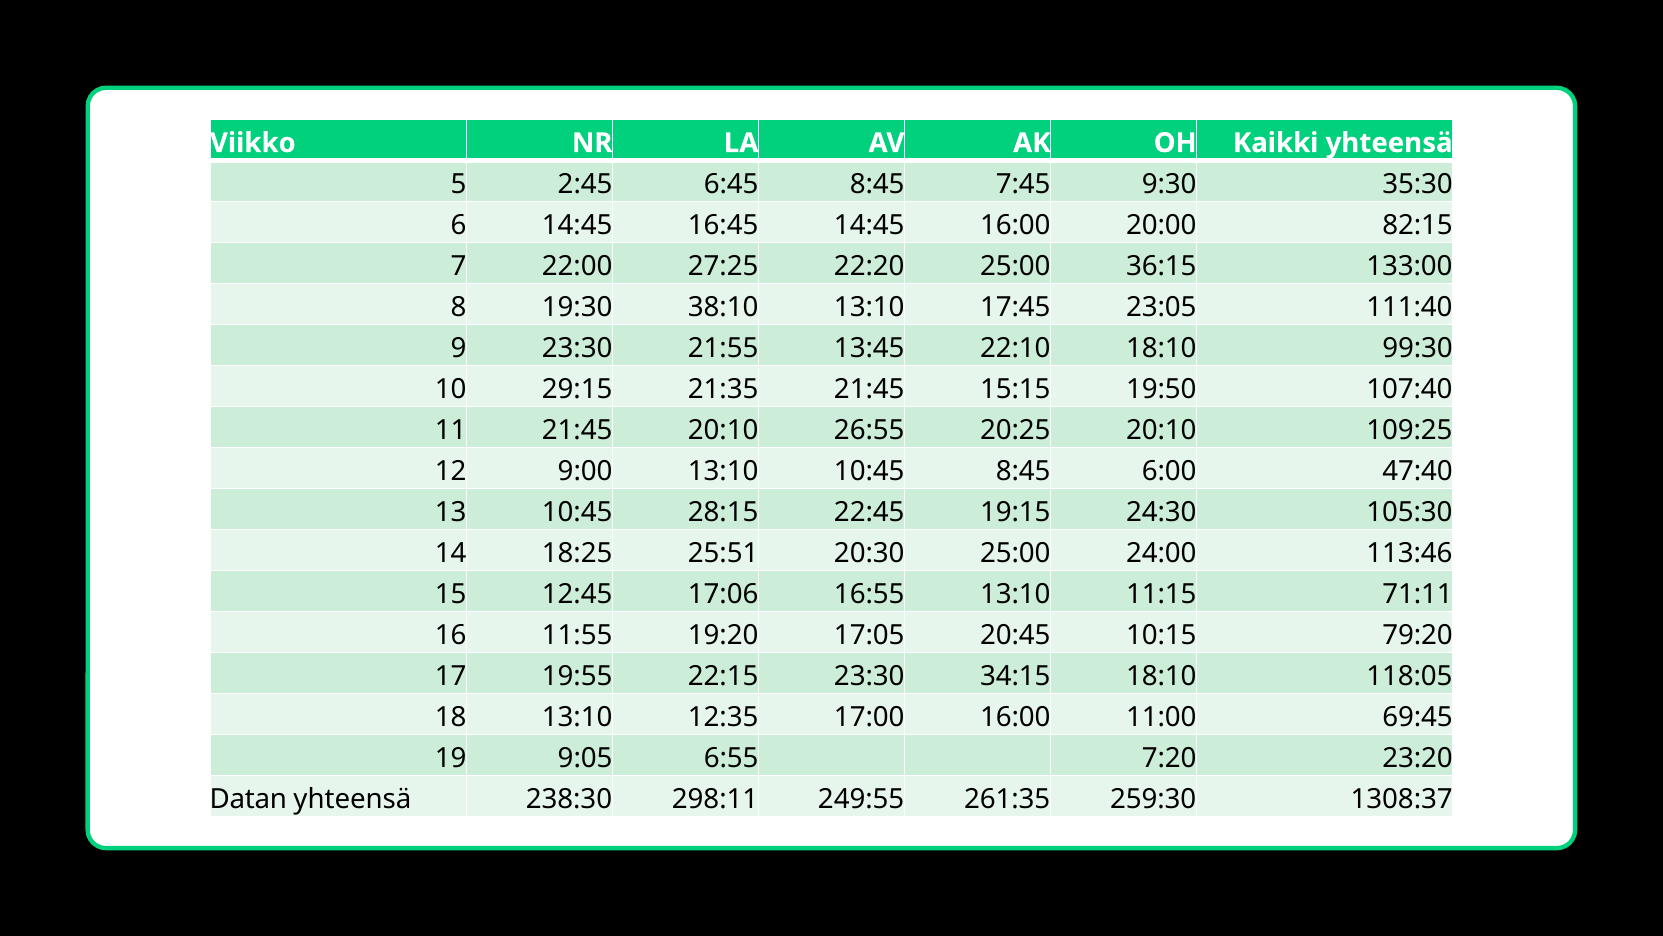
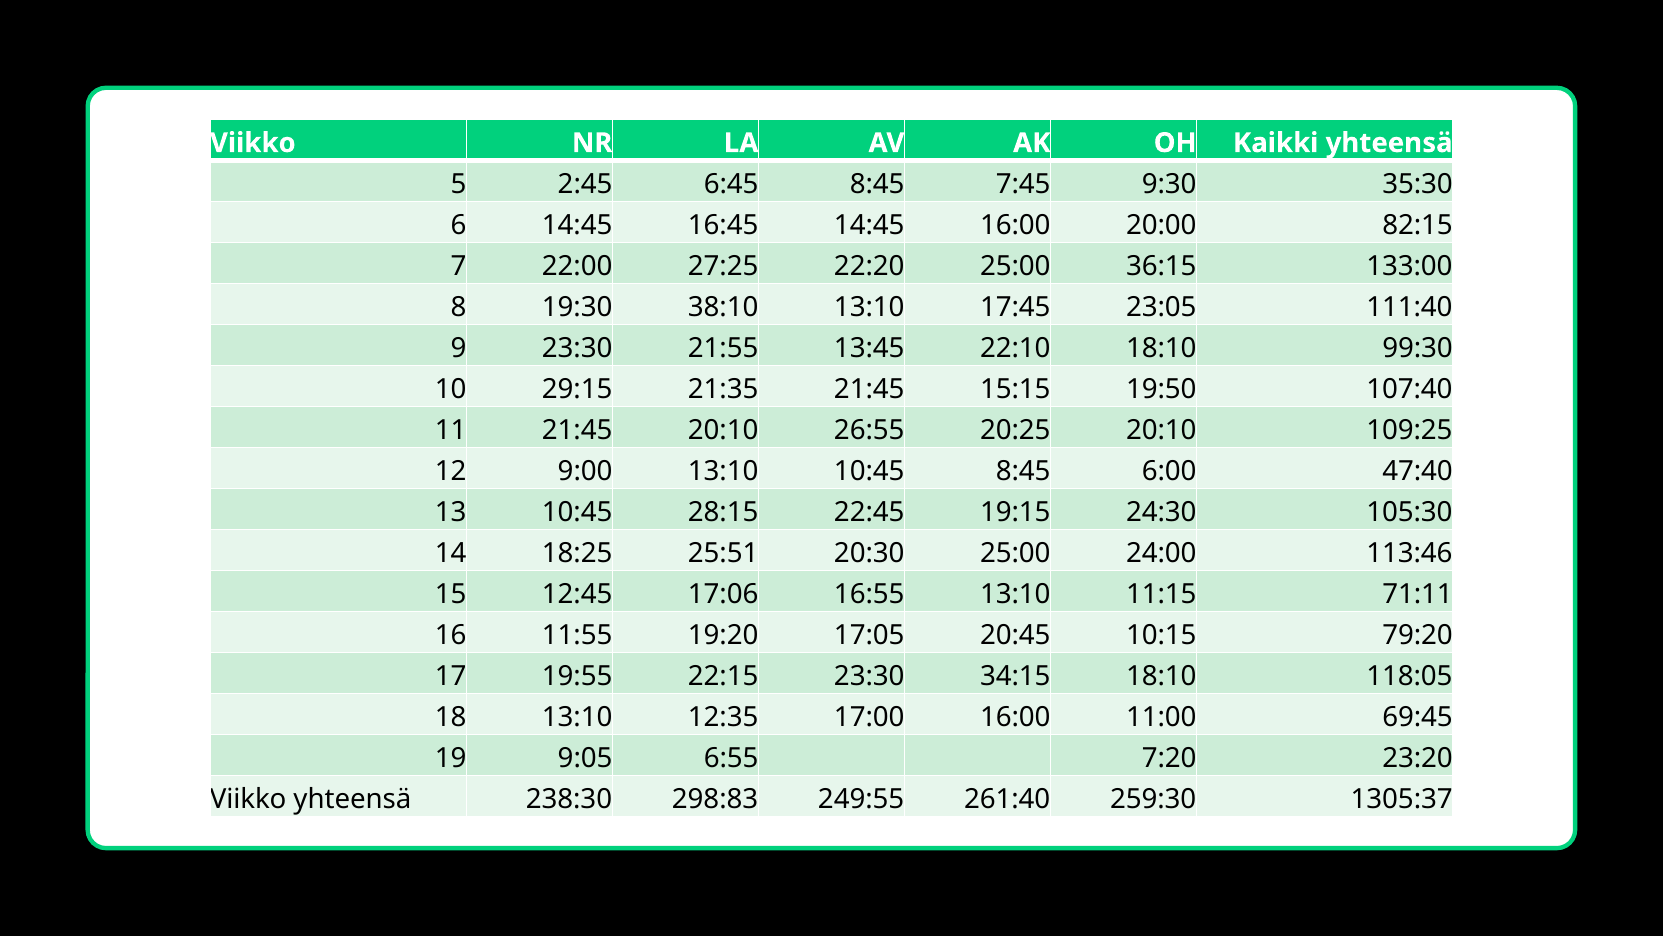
Datan at (248, 799): Datan -> Viikko
298:11: 298:11 -> 298:83
261:35: 261:35 -> 261:40
1308:37: 1308:37 -> 1305:37
